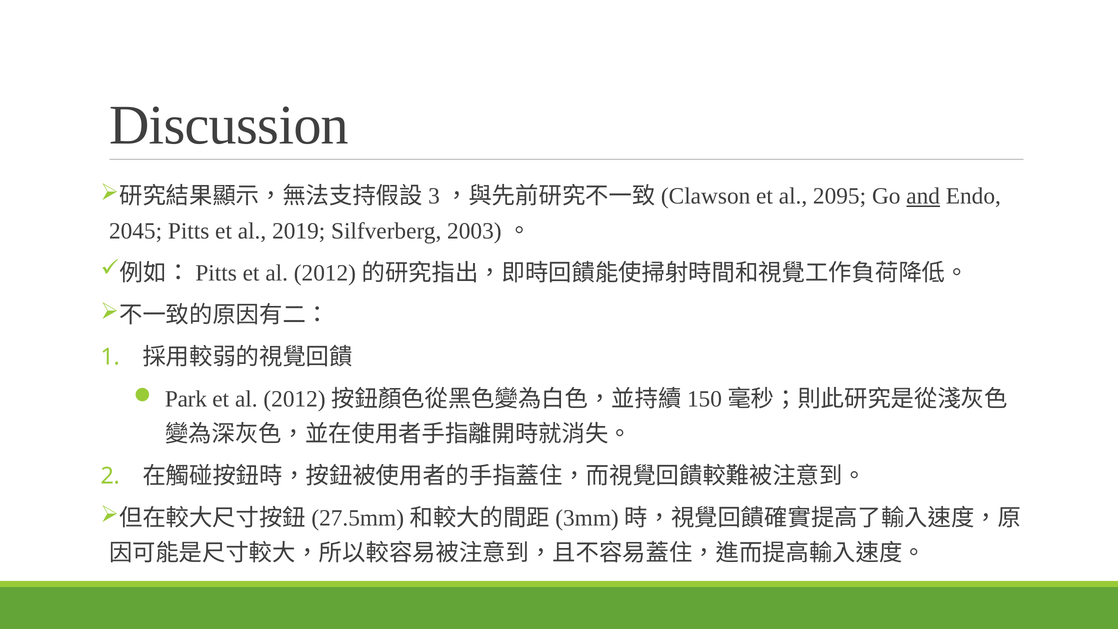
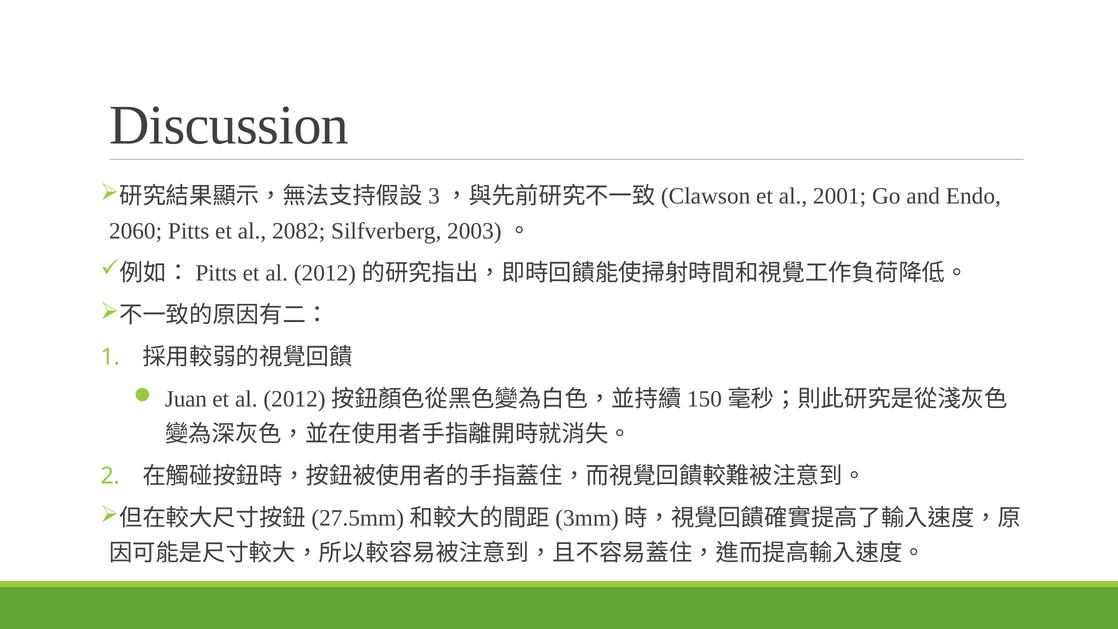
2095: 2095 -> 2001
and underline: present -> none
2045: 2045 -> 2060
2019: 2019 -> 2082
Park: Park -> Juan
